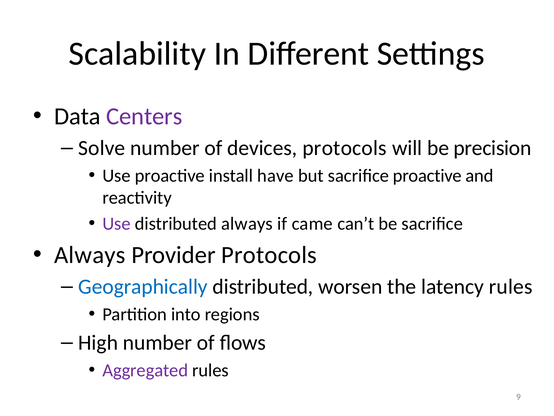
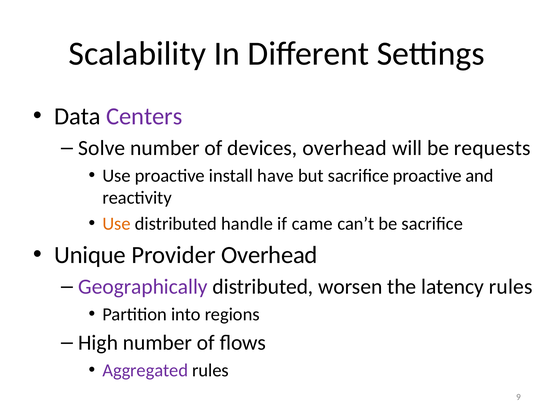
devices protocols: protocols -> overhead
precision: precision -> requests
Use at (117, 223) colour: purple -> orange
distributed always: always -> handle
Always at (90, 255): Always -> Unique
Provider Protocols: Protocols -> Overhead
Geographically colour: blue -> purple
